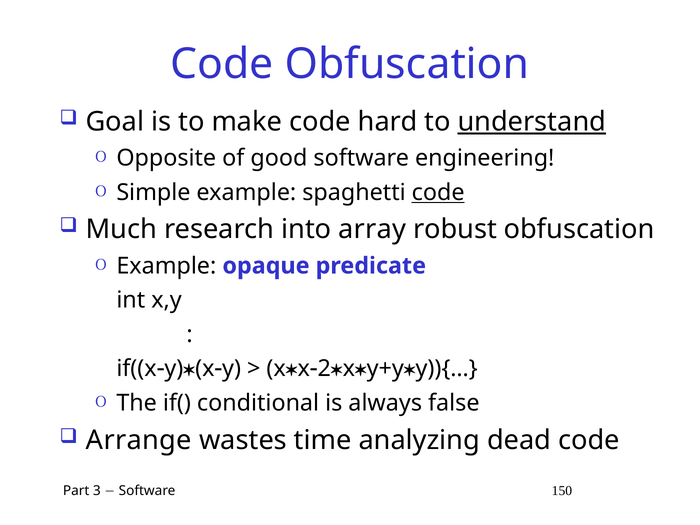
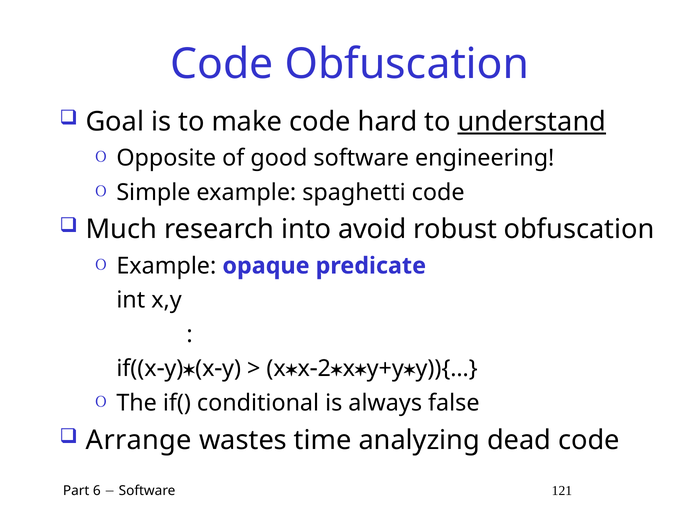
code at (438, 192) underline: present -> none
array: array -> avoid
3: 3 -> 6
150: 150 -> 121
